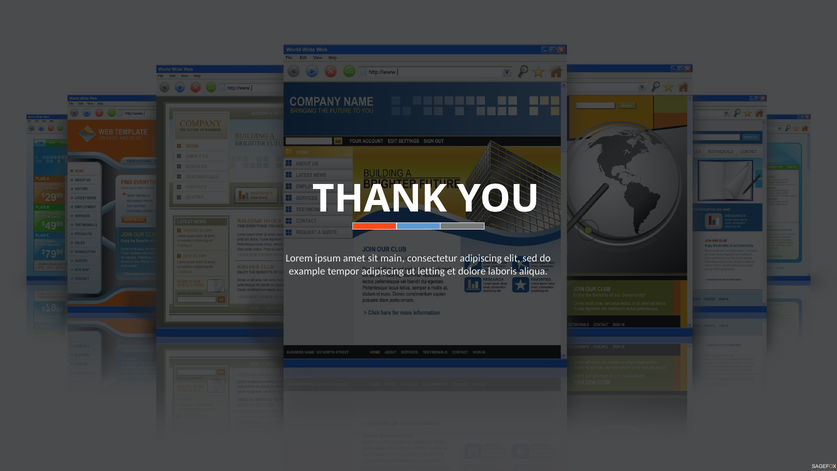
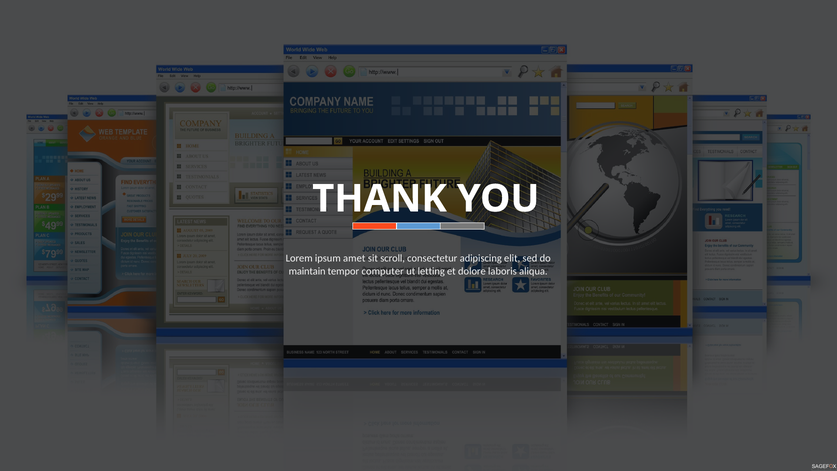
main: main -> scroll
example: example -> maintain
tempor adipiscing: adipiscing -> computer
